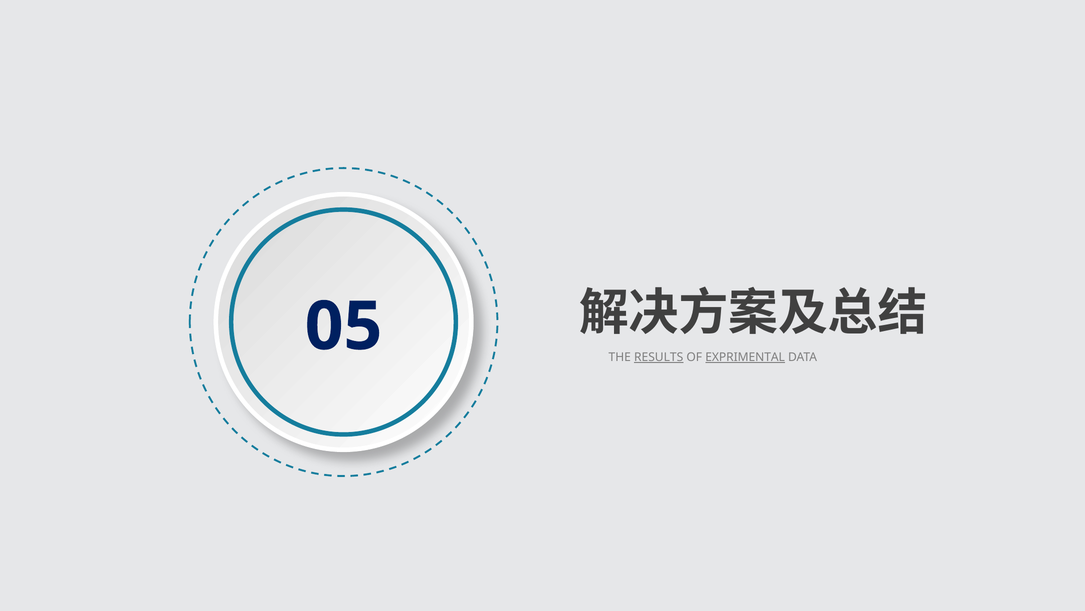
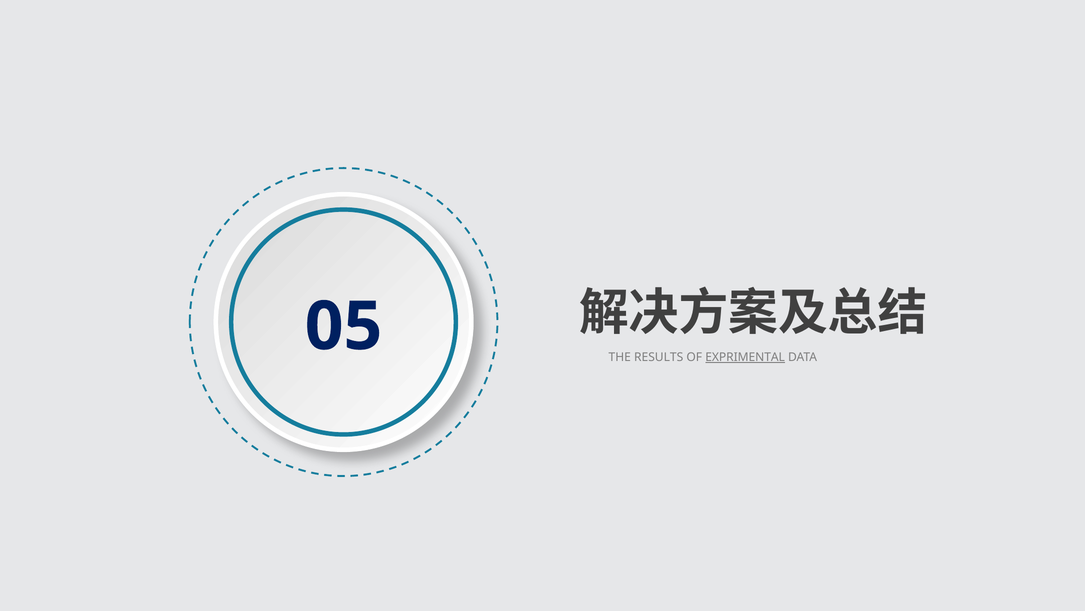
RESULTS underline: present -> none
